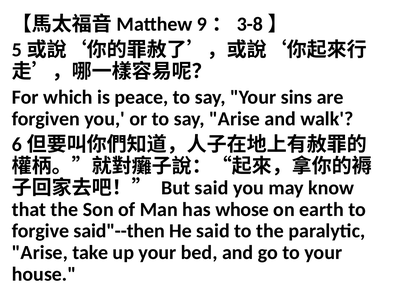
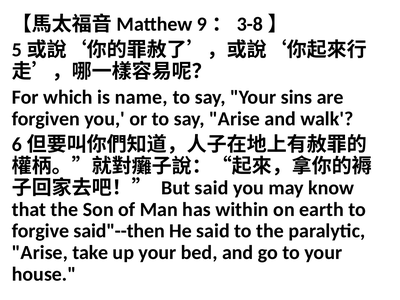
peace: peace -> name
whose: whose -> within
